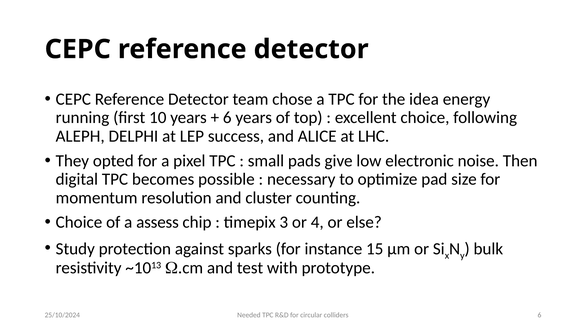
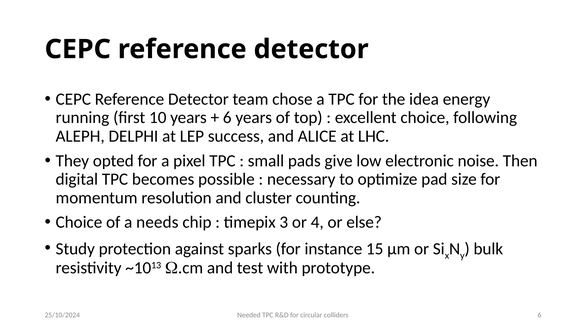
assess: assess -> needs
